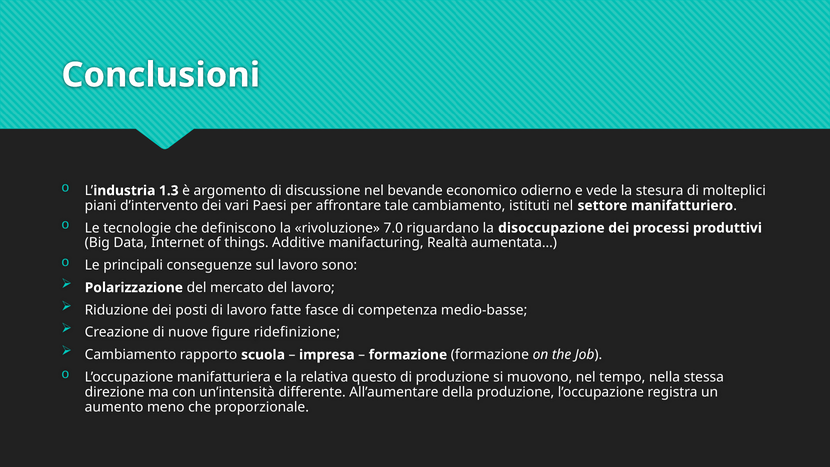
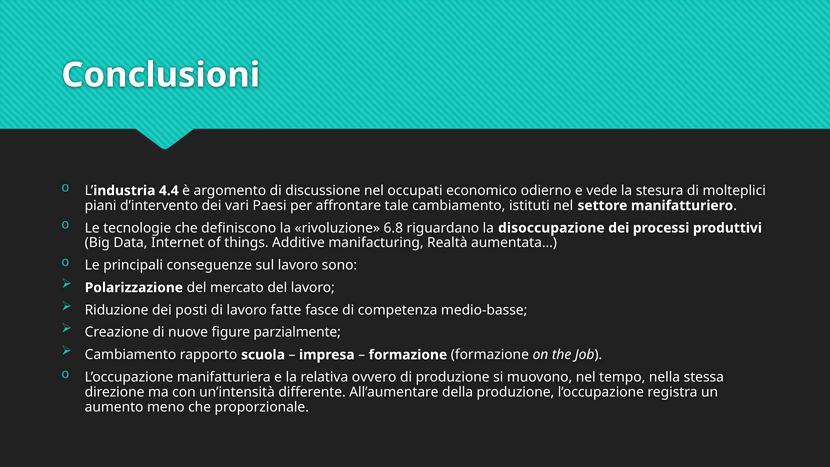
1.3: 1.3 -> 4.4
bevande: bevande -> occupati
7.0: 7.0 -> 6.8
ridefinizione: ridefinizione -> parzialmente
questo: questo -> ovvero
